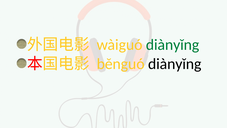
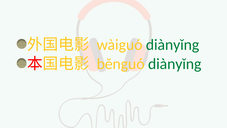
diànyǐng at (175, 64) colour: black -> green
